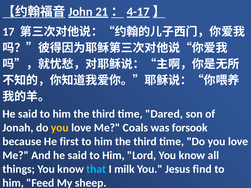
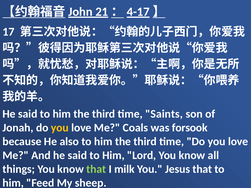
Dared: Dared -> Saints
first: first -> also
that at (96, 169) colour: light blue -> light green
Jesus find: find -> that
